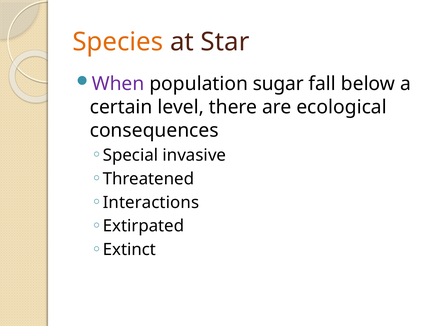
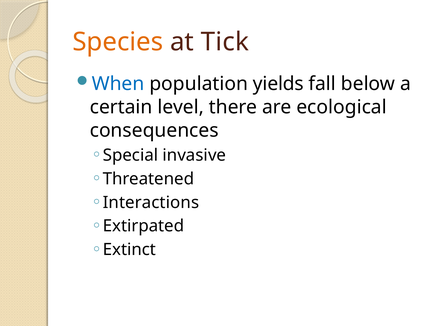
Star: Star -> Tick
When colour: purple -> blue
sugar: sugar -> yields
